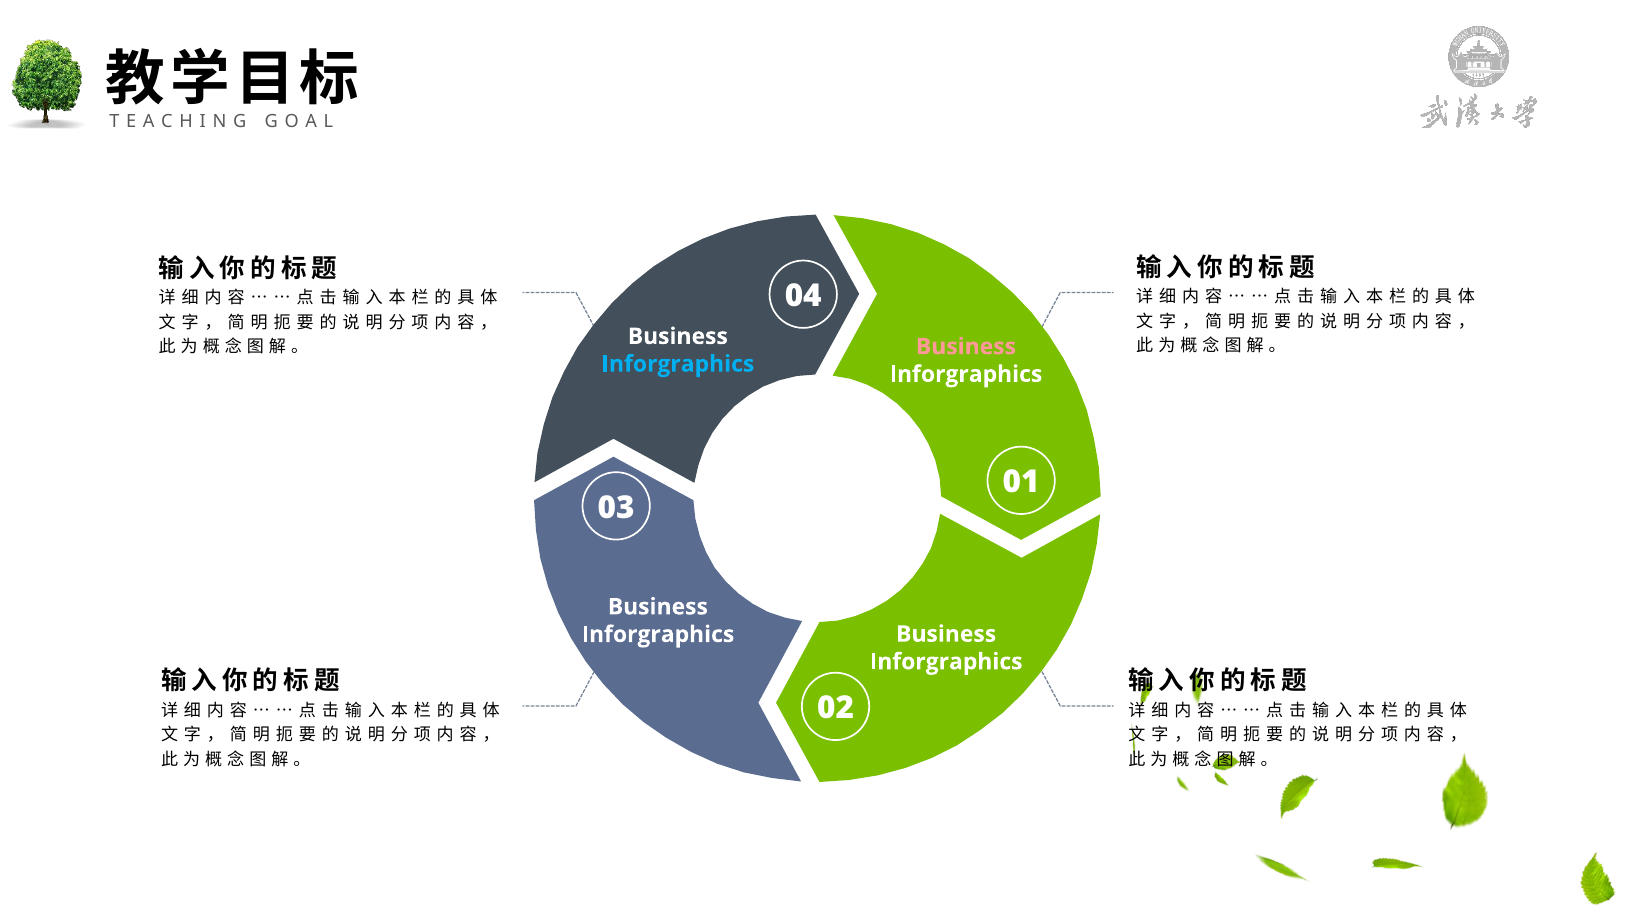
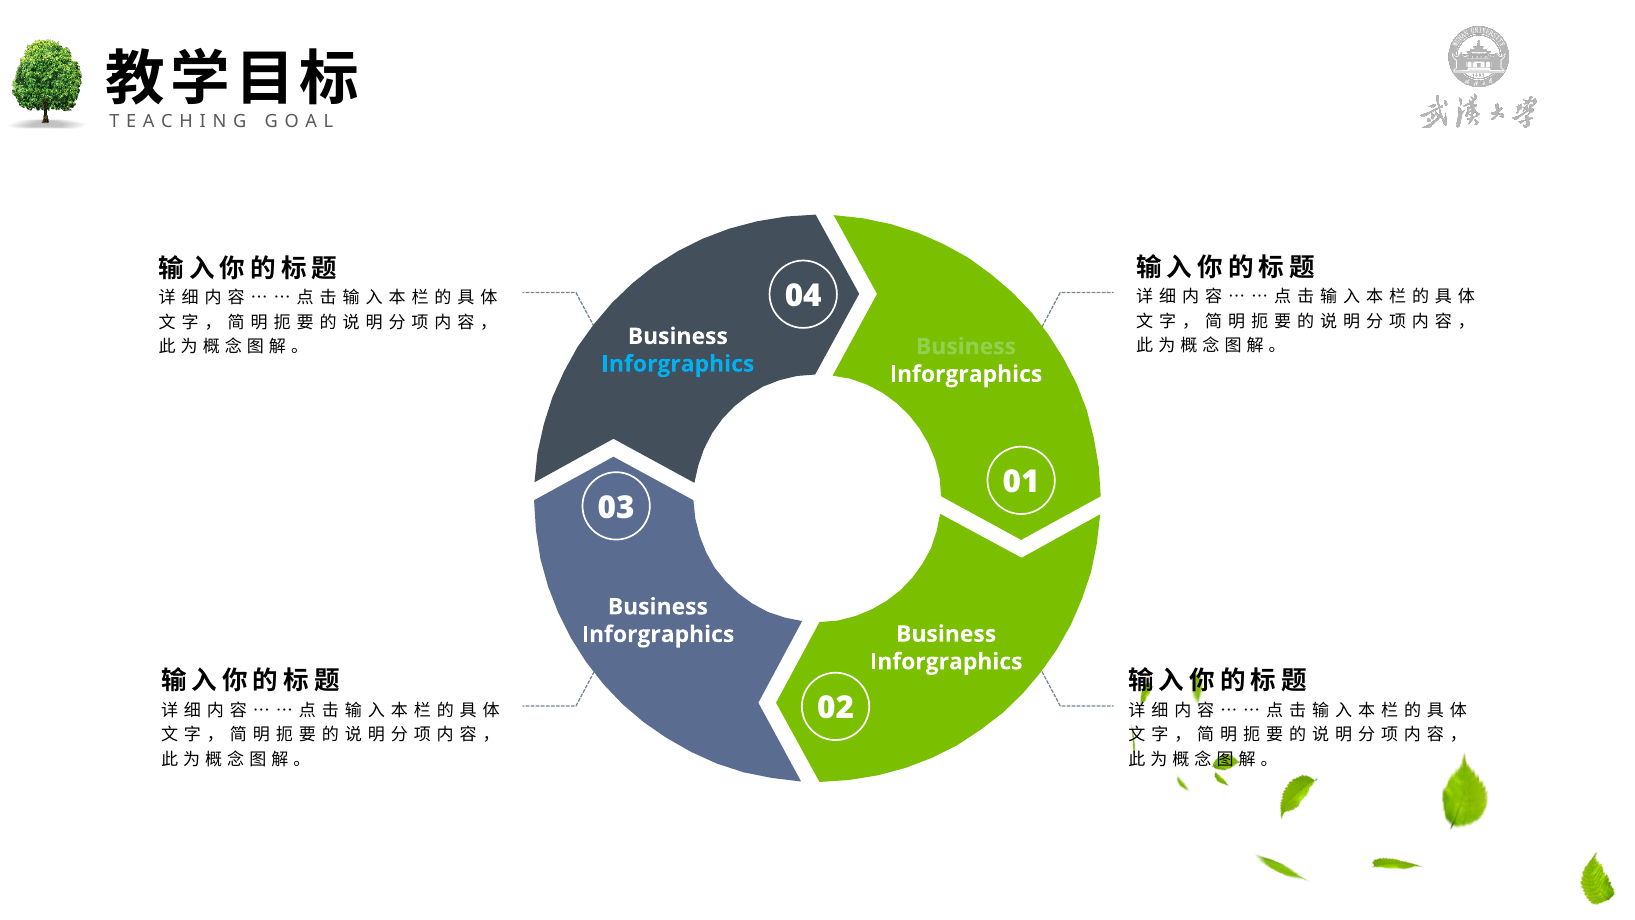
Business at (966, 347) colour: pink -> light green
